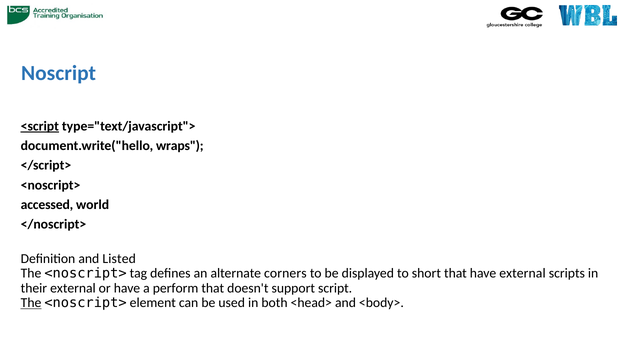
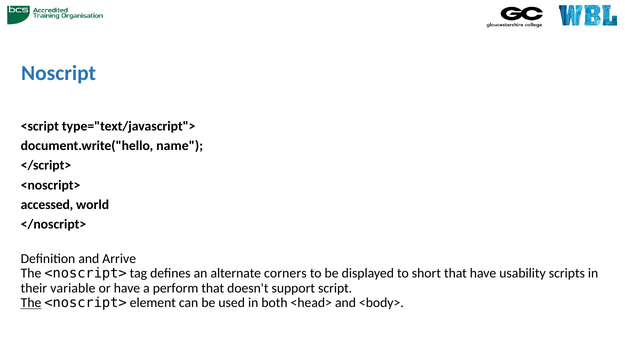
<script underline: present -> none
wraps: wraps -> name
Listed: Listed -> Arrive
have external: external -> usability
their external: external -> variable
